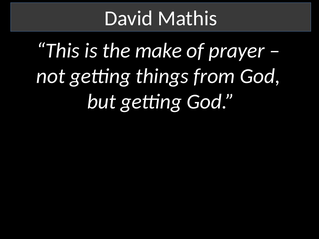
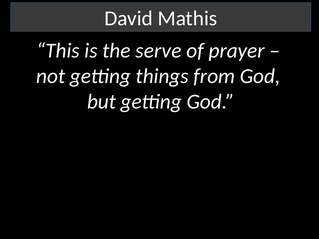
make: make -> serve
